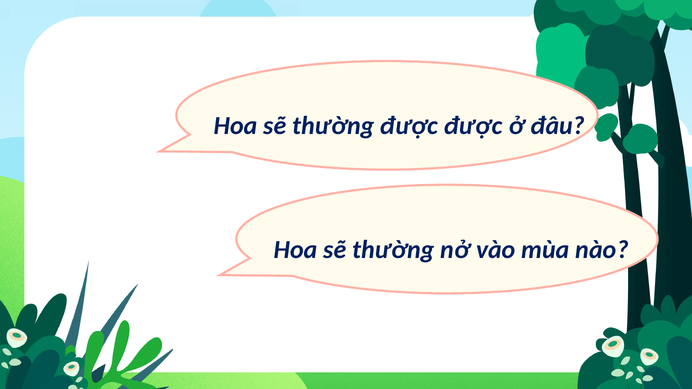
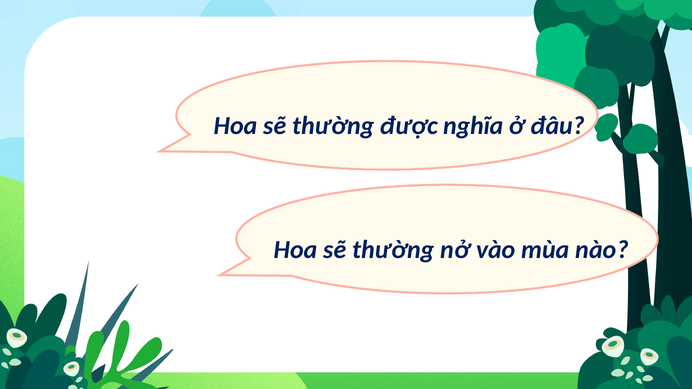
được được: được -> nghĩa
